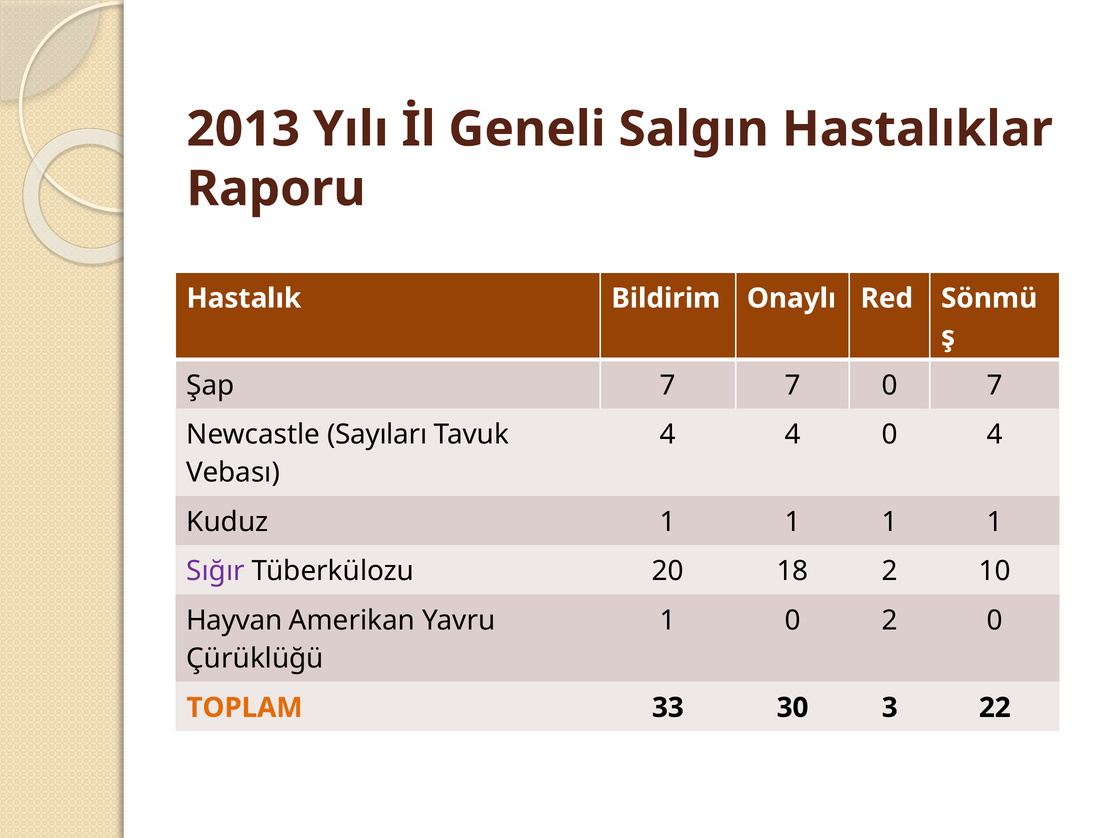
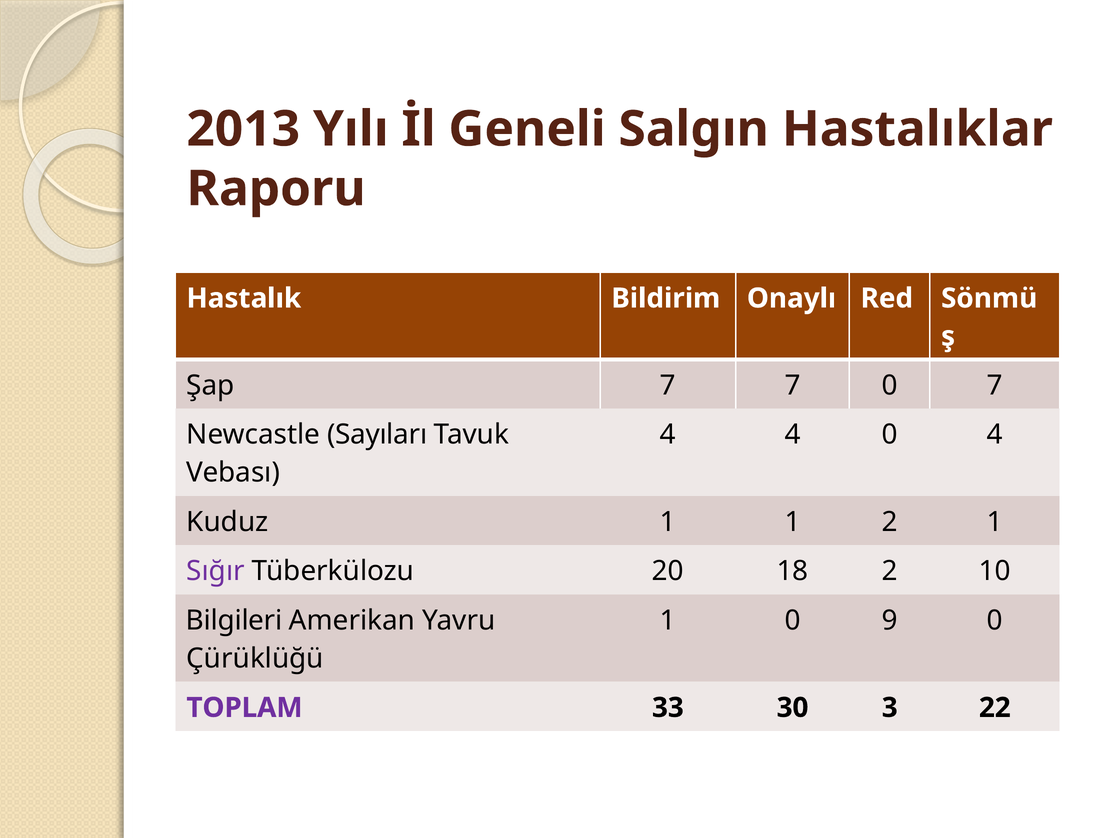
Kuduz 1 1 1: 1 -> 2
Hayvan: Hayvan -> Bilgileri
0 2: 2 -> 9
TOPLAM colour: orange -> purple
